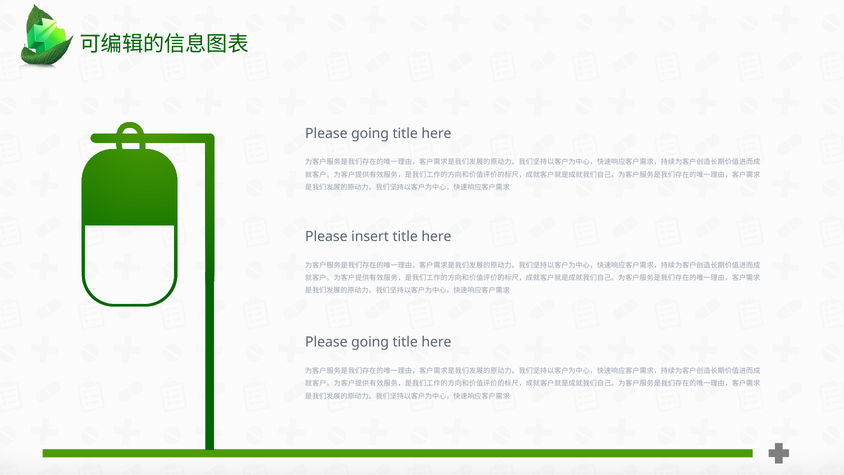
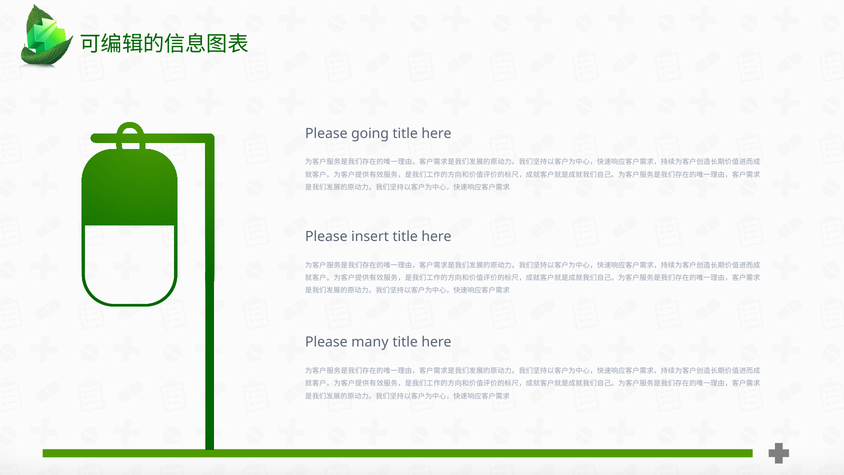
going at (370, 342): going -> many
